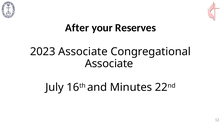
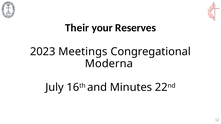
After: After -> Their
2023 Associate: Associate -> Meetings
Associate at (109, 64): Associate -> Moderna
